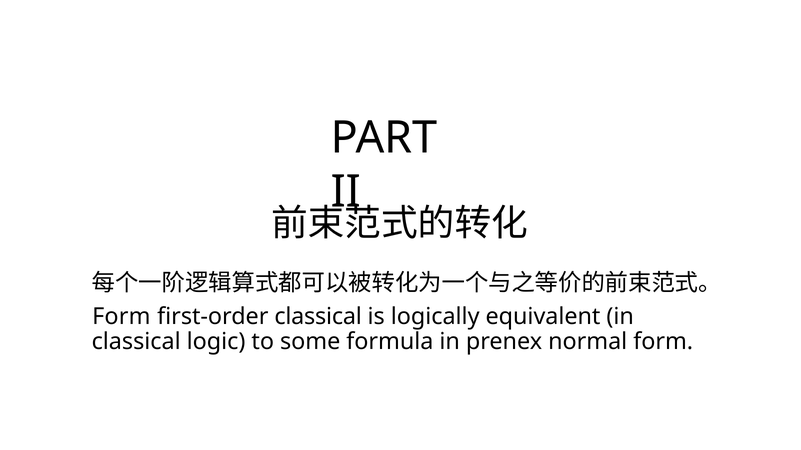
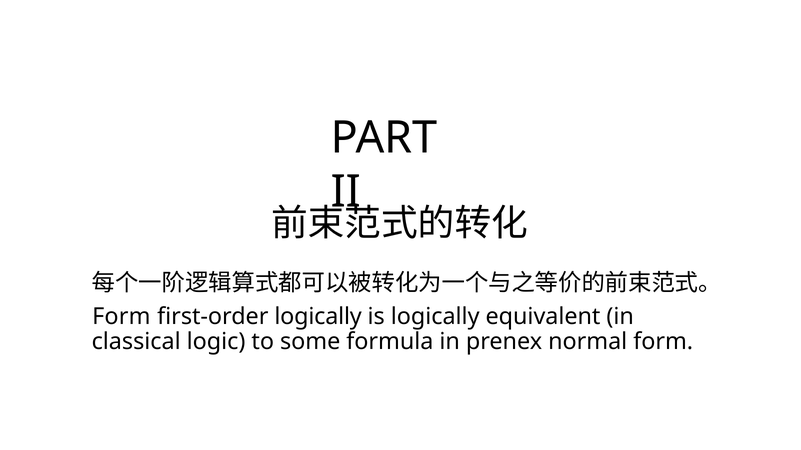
first-order classical: classical -> logically
